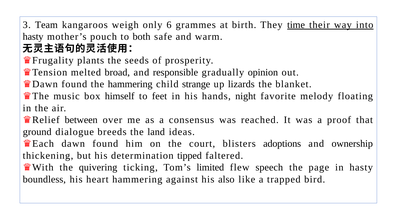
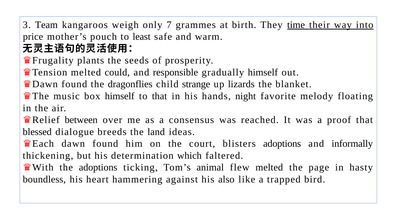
6: 6 -> 7
hasty at (33, 37): hasty -> price
both: both -> least
broad: broad -> could
gradually opinion: opinion -> himself
the hammering: hammering -> dragonflies
to feet: feet -> that
ground: ground -> blessed
ownership: ownership -> informally
tipped: tipped -> which
the quivering: quivering -> adoptions
limited: limited -> animal
flew speech: speech -> melted
